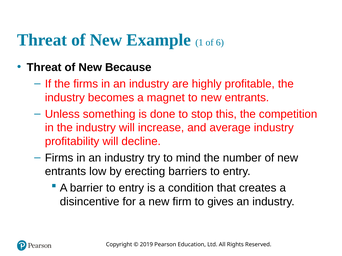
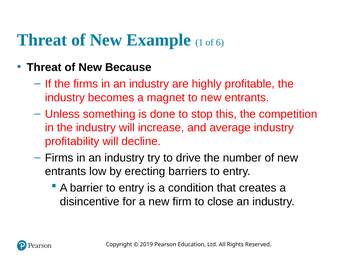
mind: mind -> drive
gives: gives -> close
